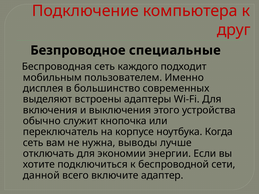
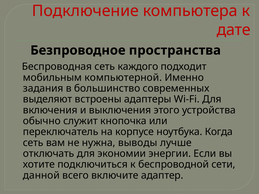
друг: друг -> дате
специальные: специальные -> пространства
пользователем: пользователем -> компьютерной
дисплея: дисплея -> задания
